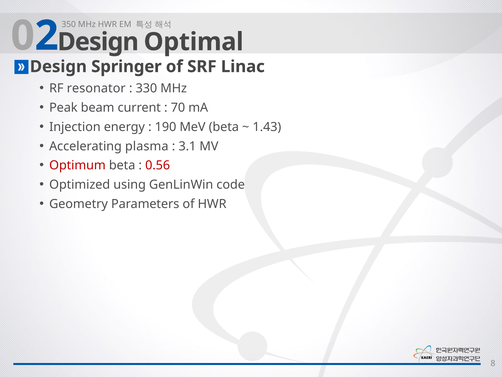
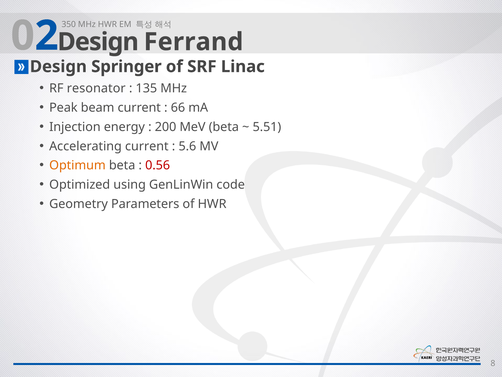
Optimal: Optimal -> Ferrand
330: 330 -> 135
70: 70 -> 66
190: 190 -> 200
1.43: 1.43 -> 5.51
Accelerating plasma: plasma -> current
3.1: 3.1 -> 5.6
Optimum colour: red -> orange
